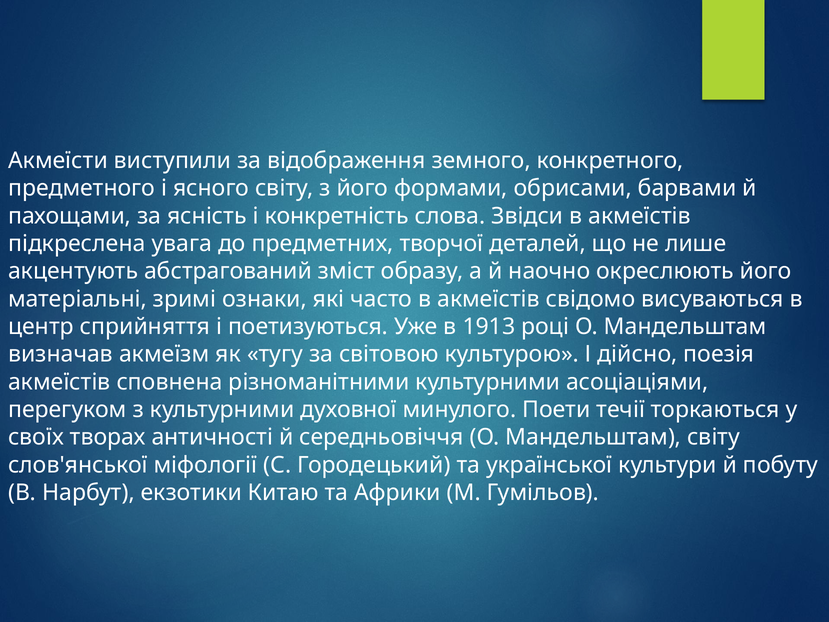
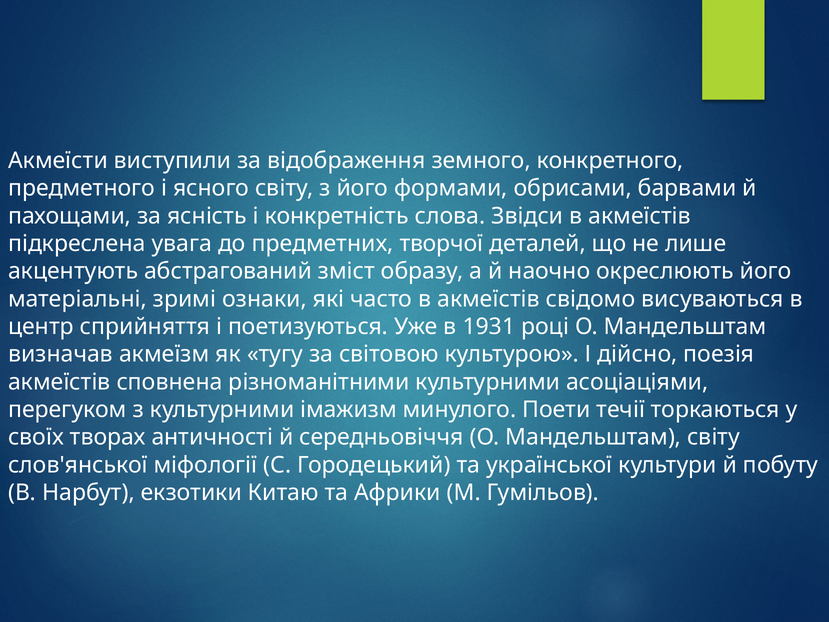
1913: 1913 -> 1931
духовної: духовної -> імажизм
